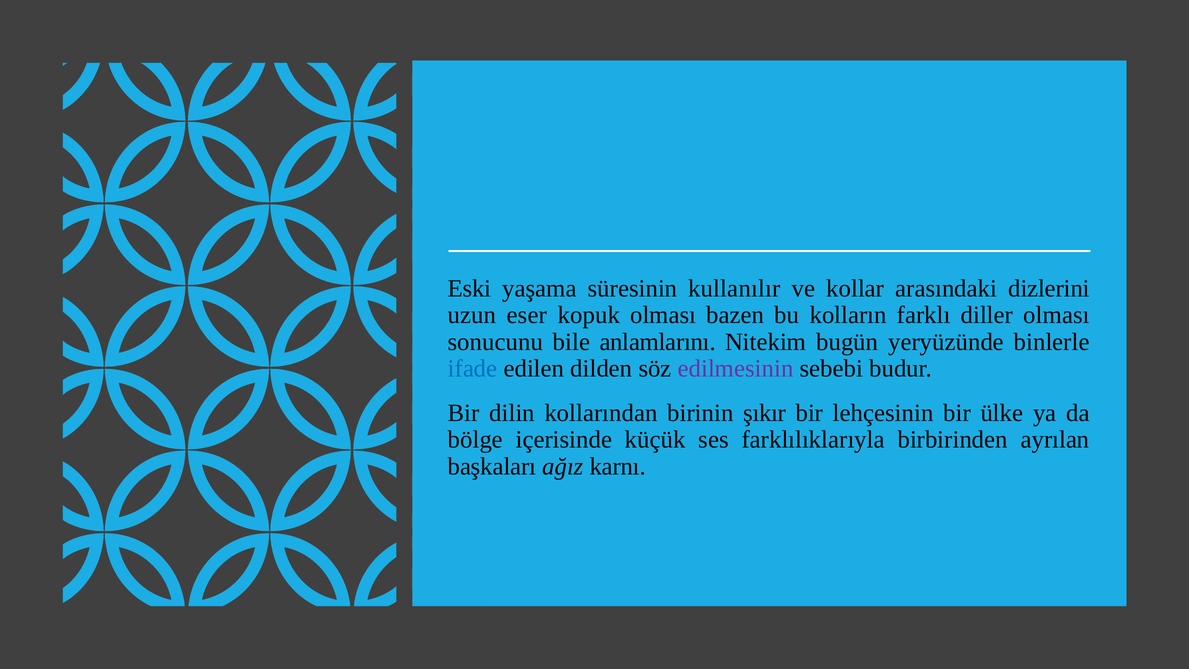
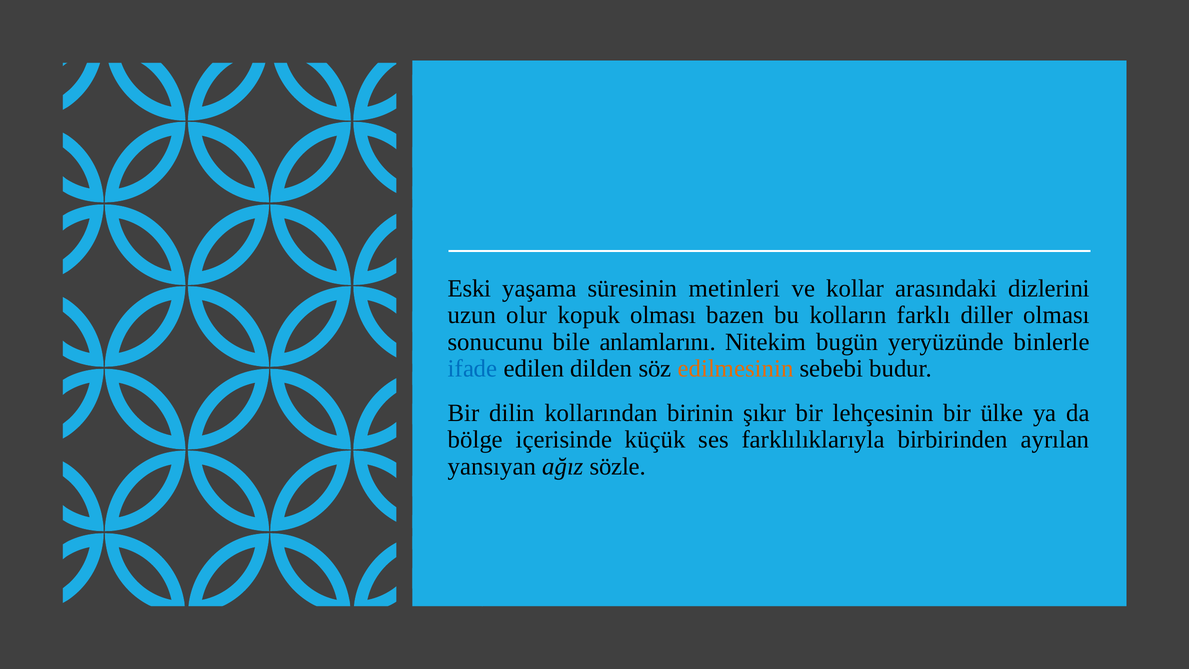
kullanılır: kullanılır -> metinleri
eser: eser -> olur
edilmesinin colour: purple -> orange
başkaları: başkaları -> yansıyan
karnı: karnı -> sözle
